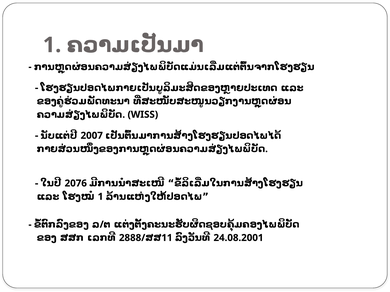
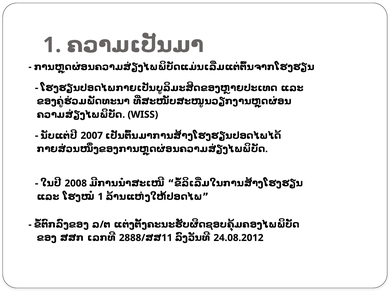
2076: 2076 -> 2008
24.08.2001: 24.08.2001 -> 24.08.2012
